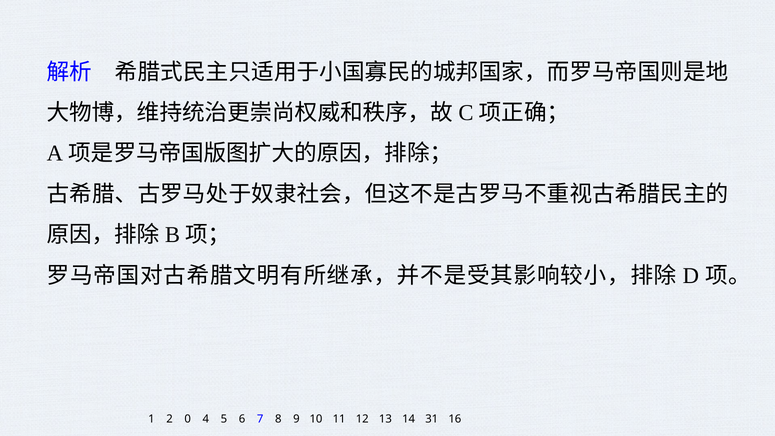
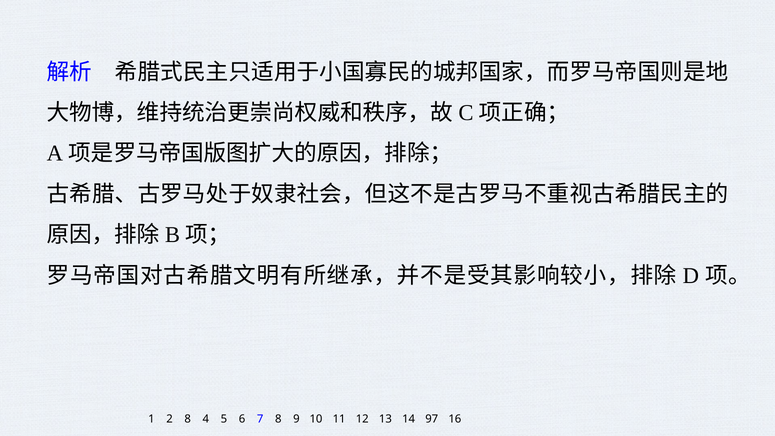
2 0: 0 -> 8
31: 31 -> 97
